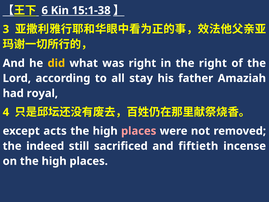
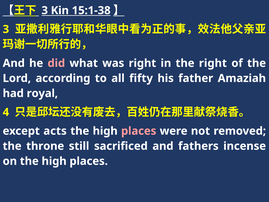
6 at (45, 10): 6 -> 3
did colour: yellow -> pink
stay: stay -> fifty
indeed: indeed -> throne
fiftieth: fiftieth -> fathers
